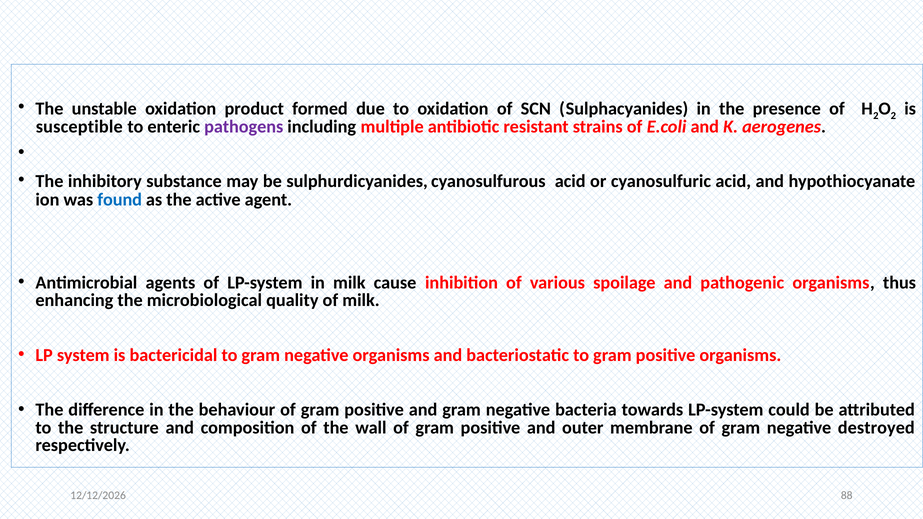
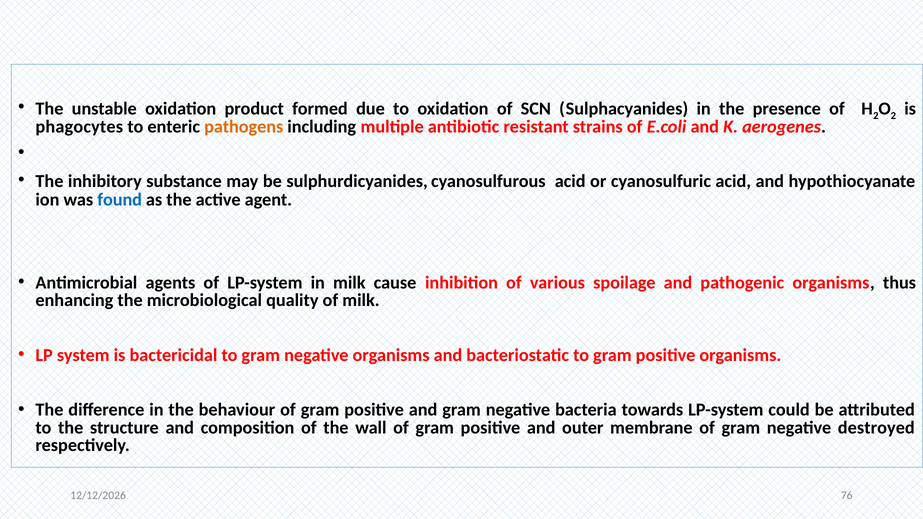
susceptible: susceptible -> phagocytes
pathogens colour: purple -> orange
88: 88 -> 76
